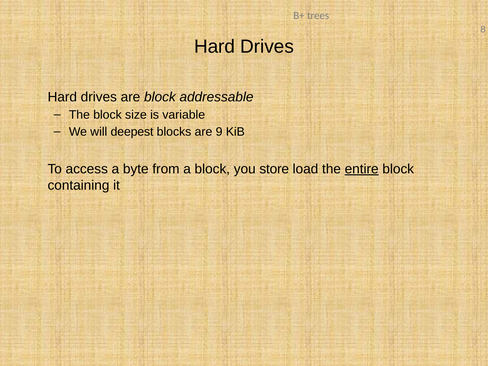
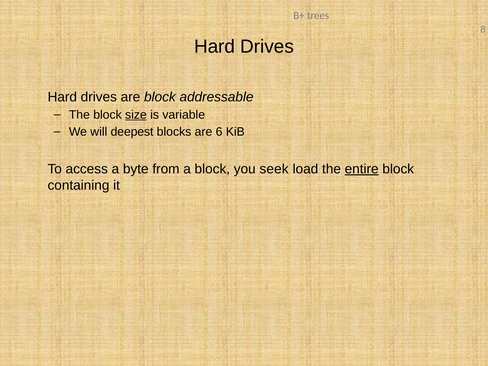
size underline: none -> present
9: 9 -> 6
store: store -> seek
